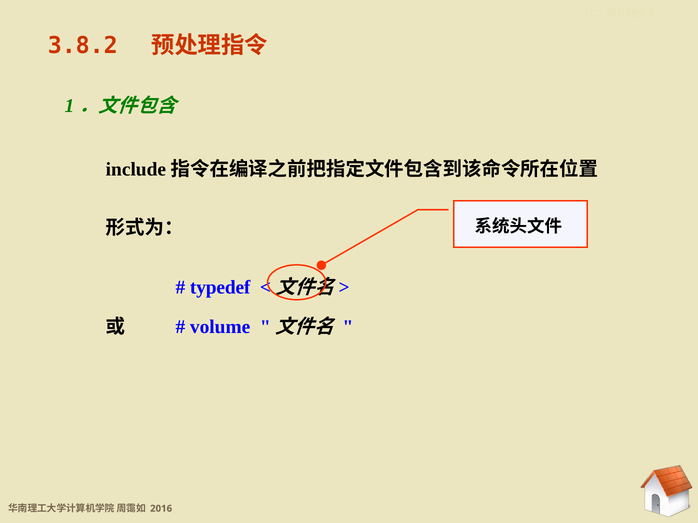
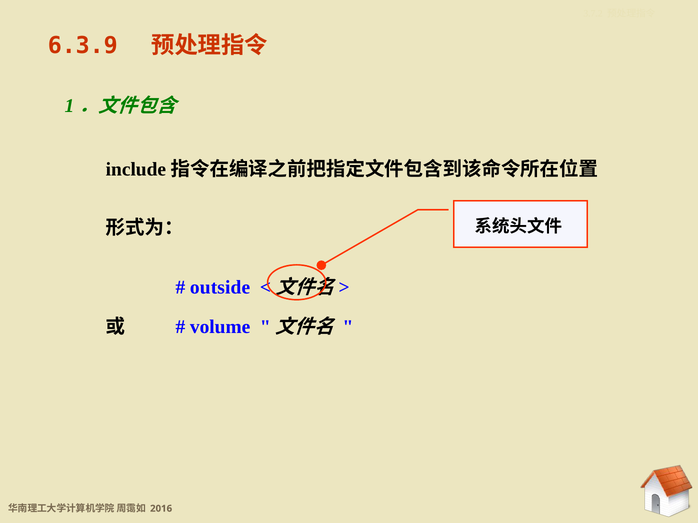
3.8.2: 3.8.2 -> 6.3.9
typedef: typedef -> outside
